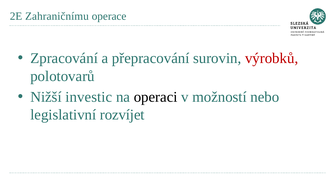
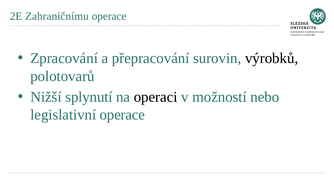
výrobků colour: red -> black
investic: investic -> splynutí
legislativní rozvíjet: rozvíjet -> operace
